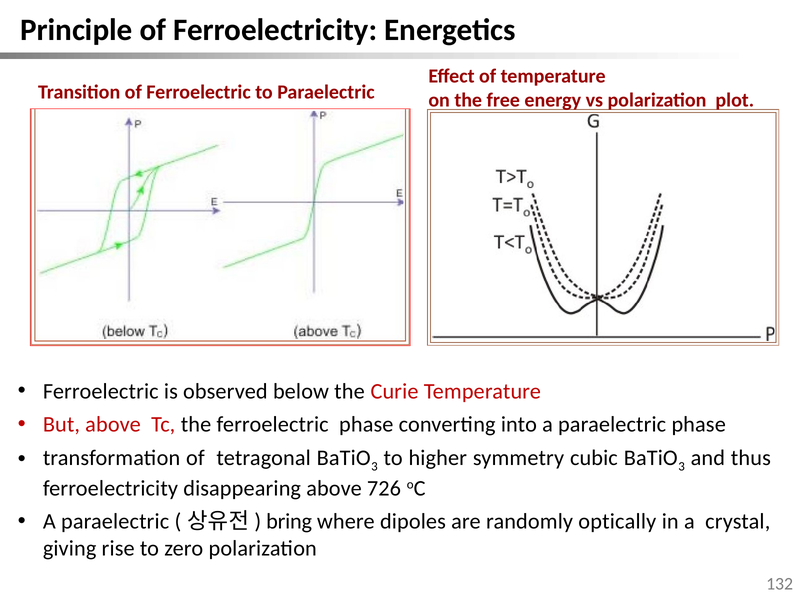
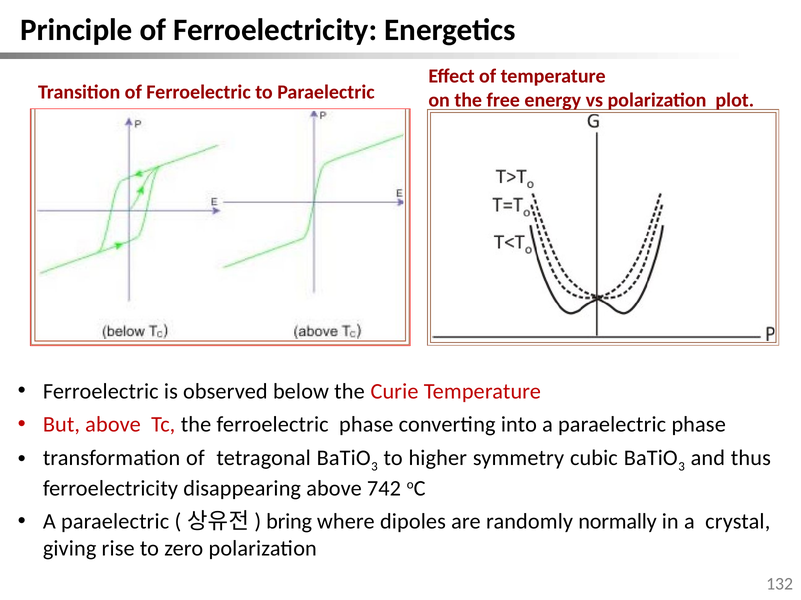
726: 726 -> 742
optically: optically -> normally
